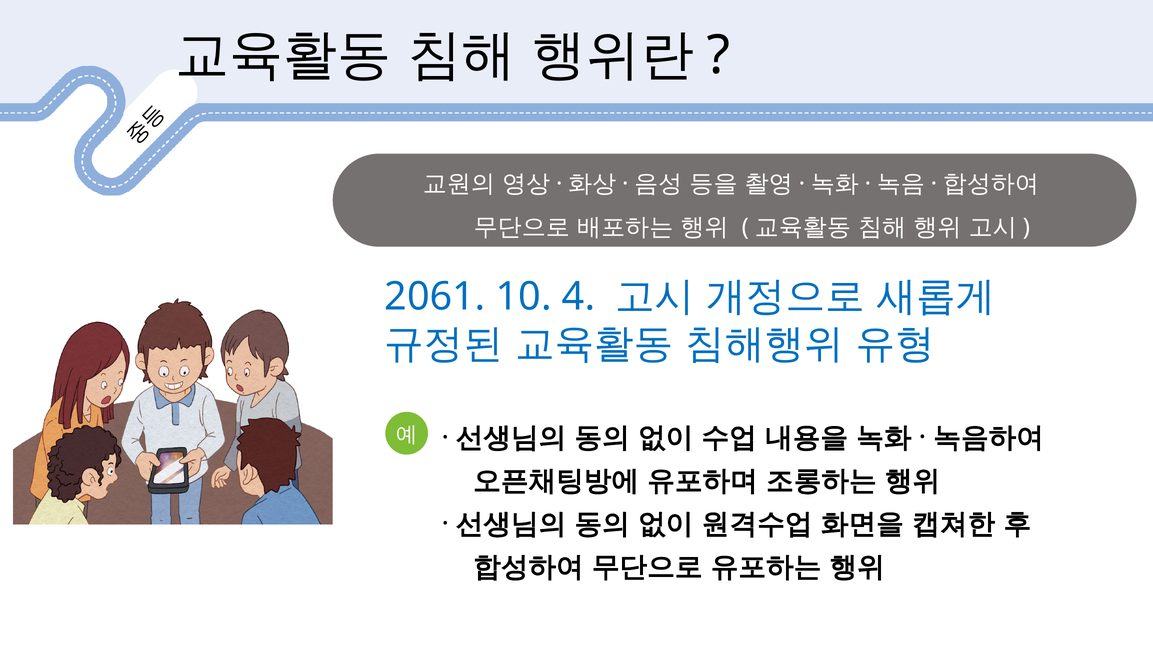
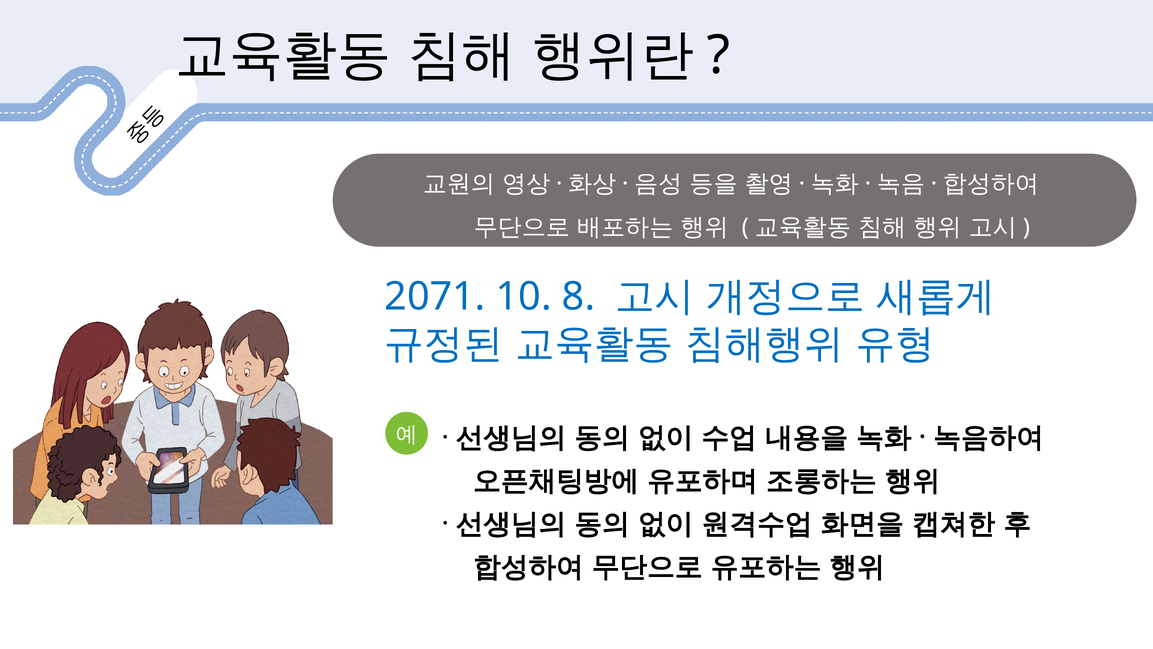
2061: 2061 -> 2071
4: 4 -> 8
